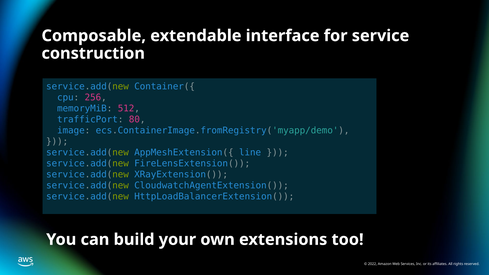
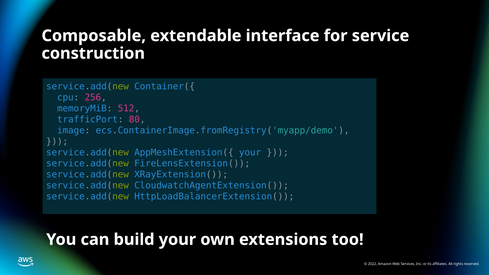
AppMeshExtension({ line: line -> your
